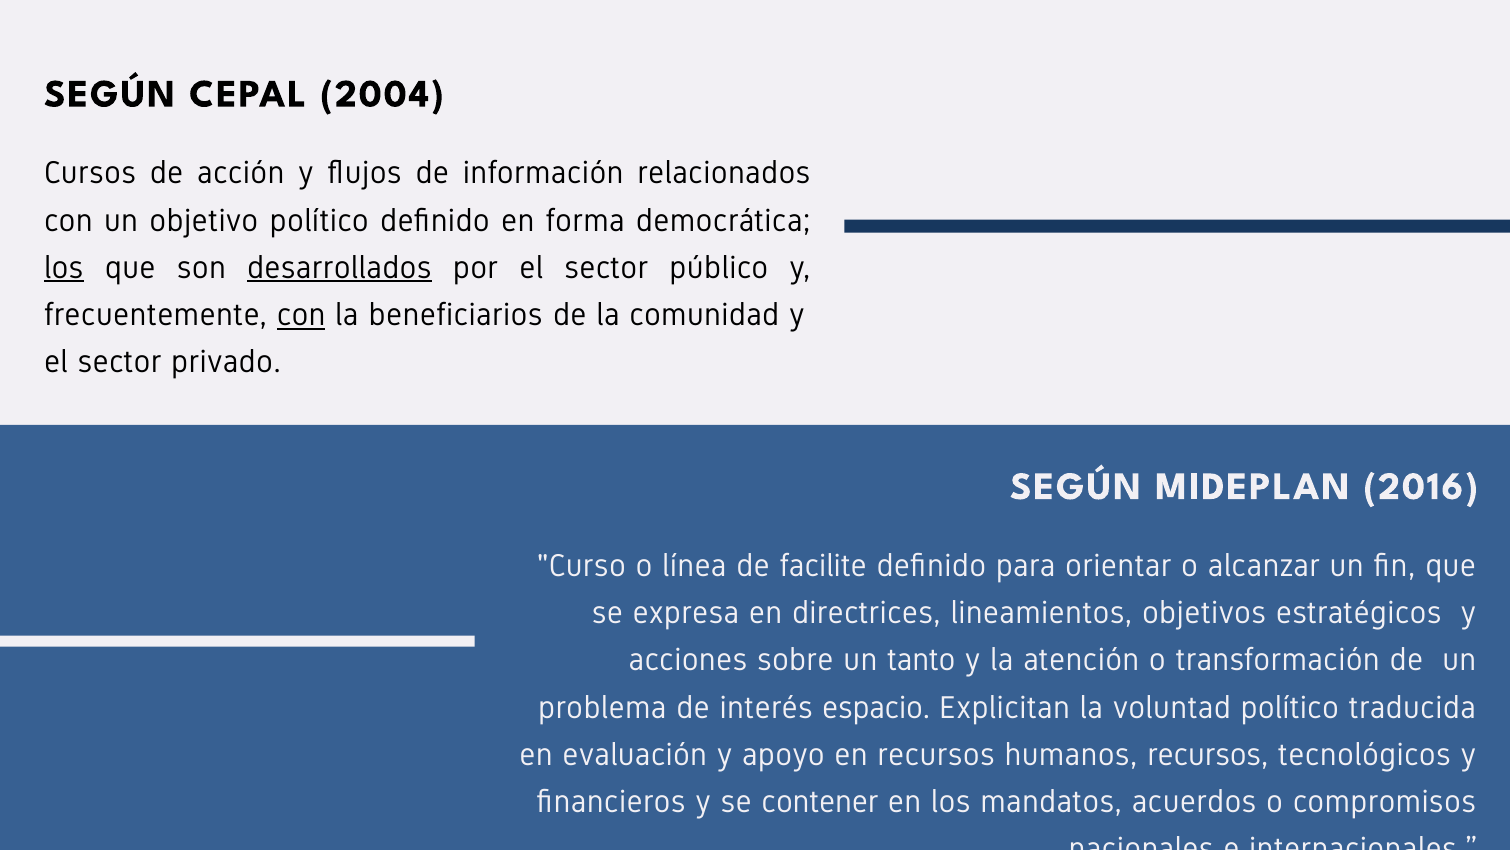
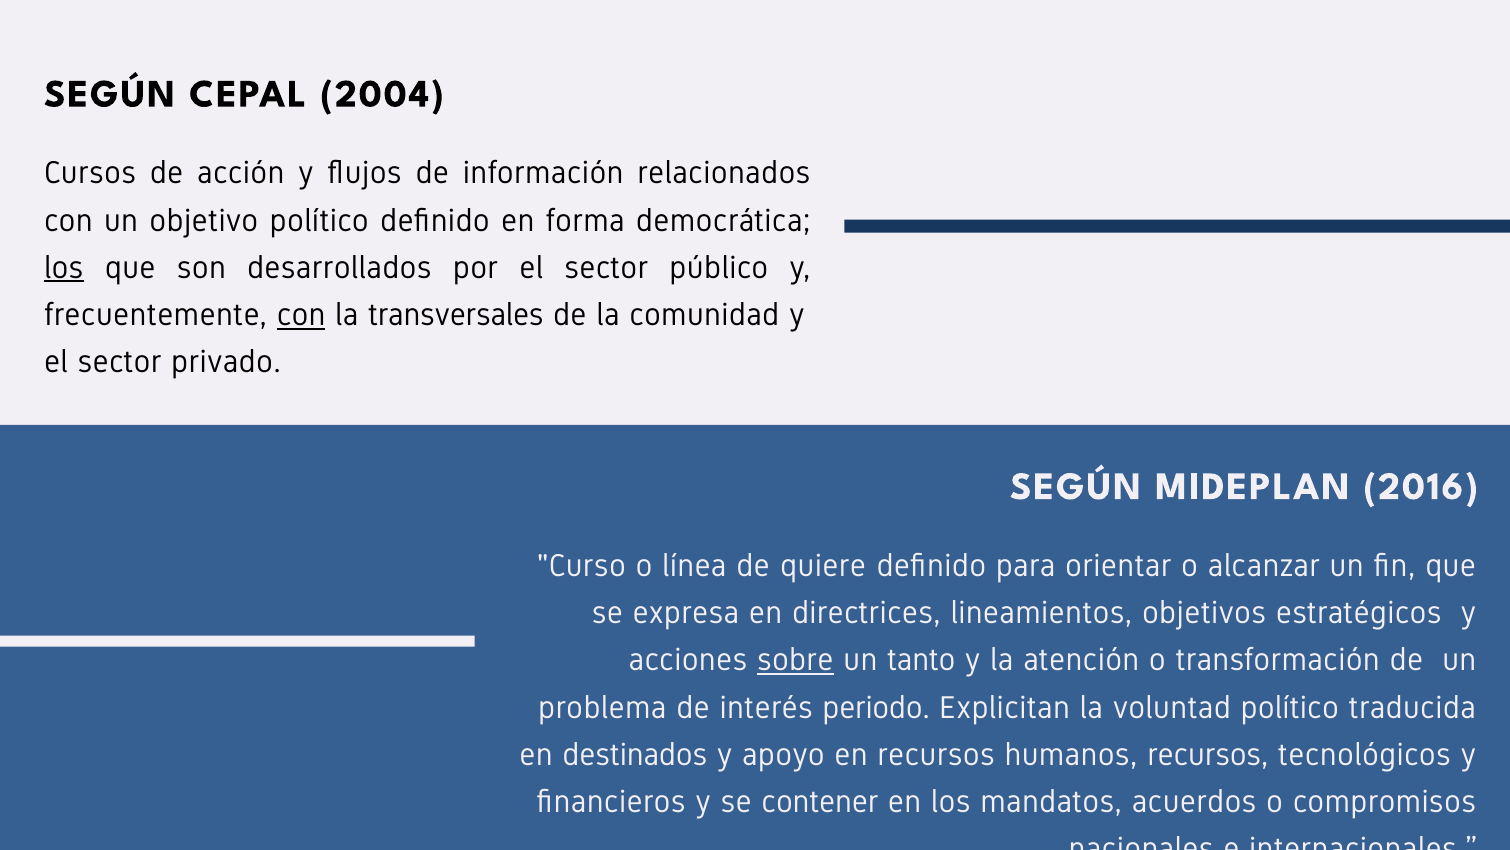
desarrollados underline: present -> none
beneficiarios: beneficiarios -> transversales
facilite: facilite -> quiere
sobre underline: none -> present
espacio: espacio -> periodo
evaluación: evaluación -> destinados
